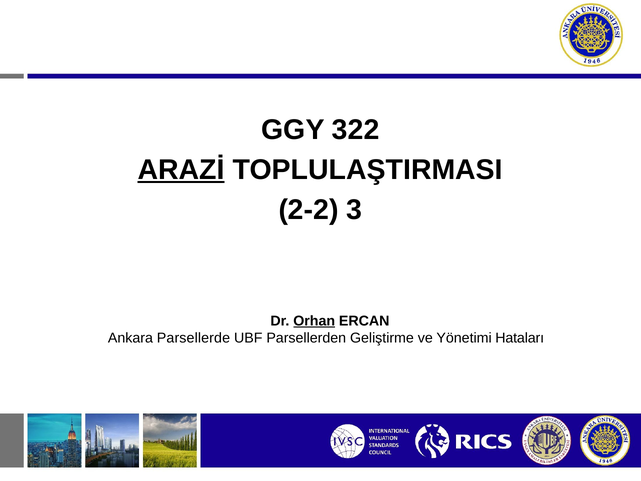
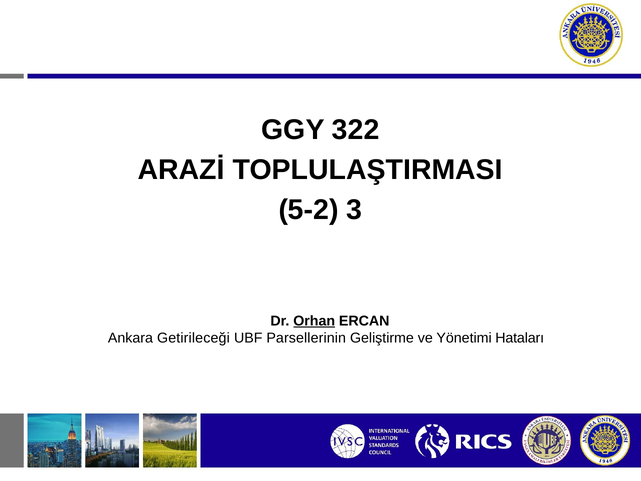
ARAZİ underline: present -> none
2-2: 2-2 -> 5-2
Parsellerde: Parsellerde -> Getirileceği
Parsellerden: Parsellerden -> Parsellerinin
